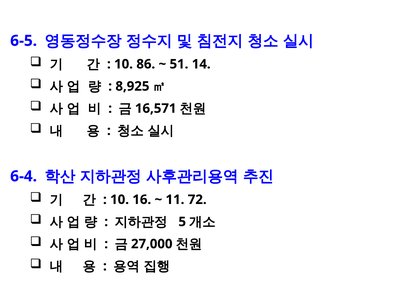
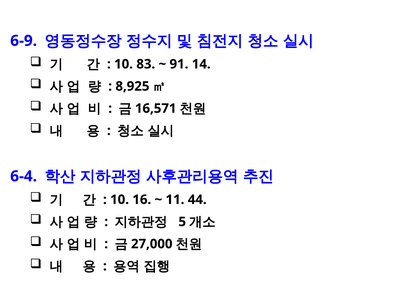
6-5: 6-5 -> 6-9
86: 86 -> 83
51: 51 -> 91
72: 72 -> 44
